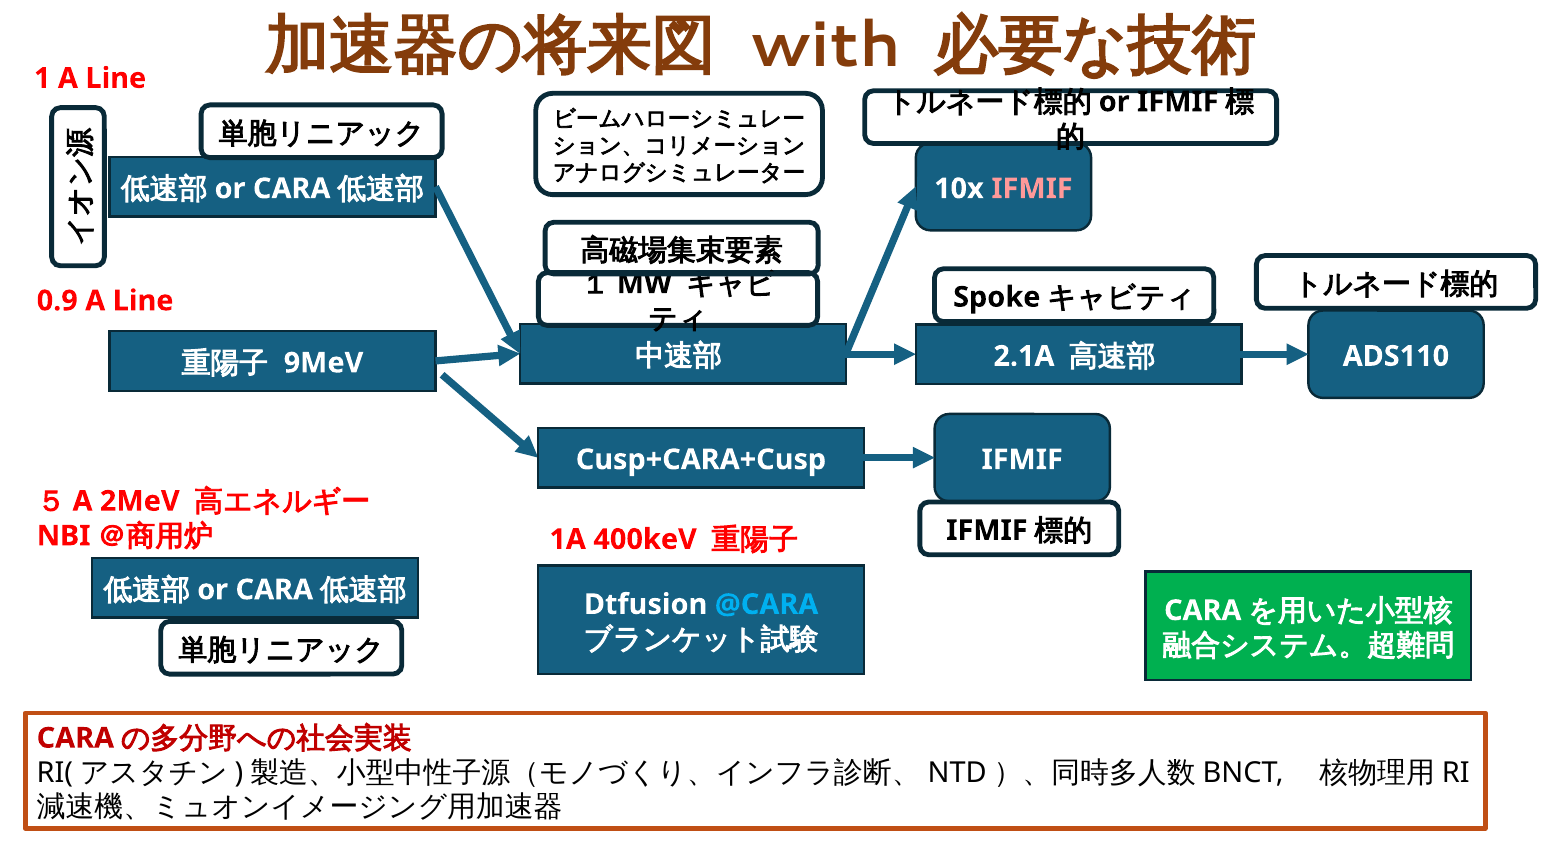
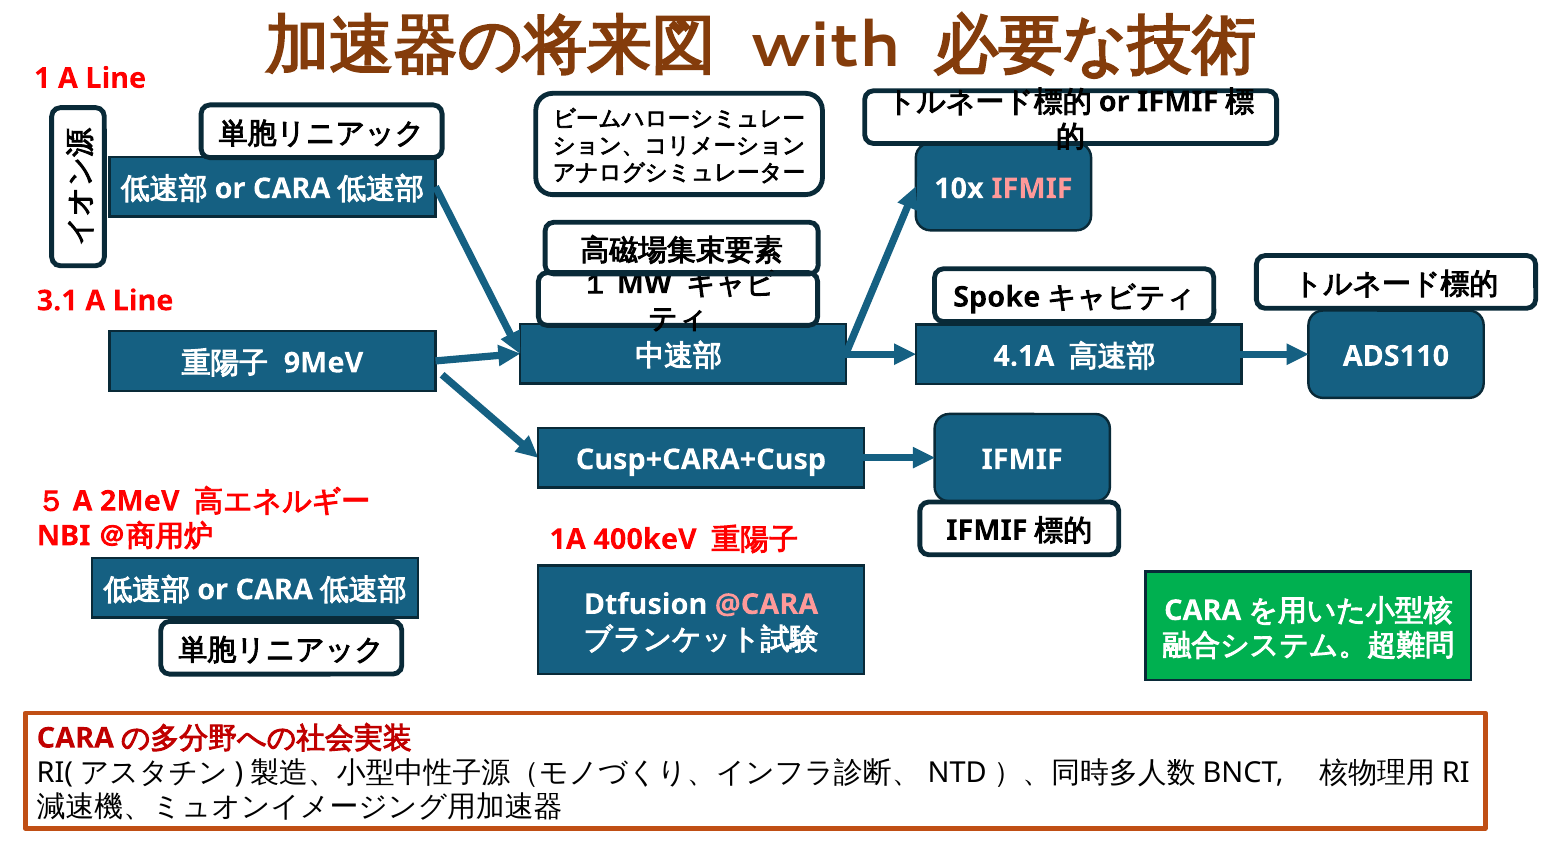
0.9: 0.9 -> 3.1
2.1A: 2.1A -> 4.1A
@CARA colour: light blue -> pink
